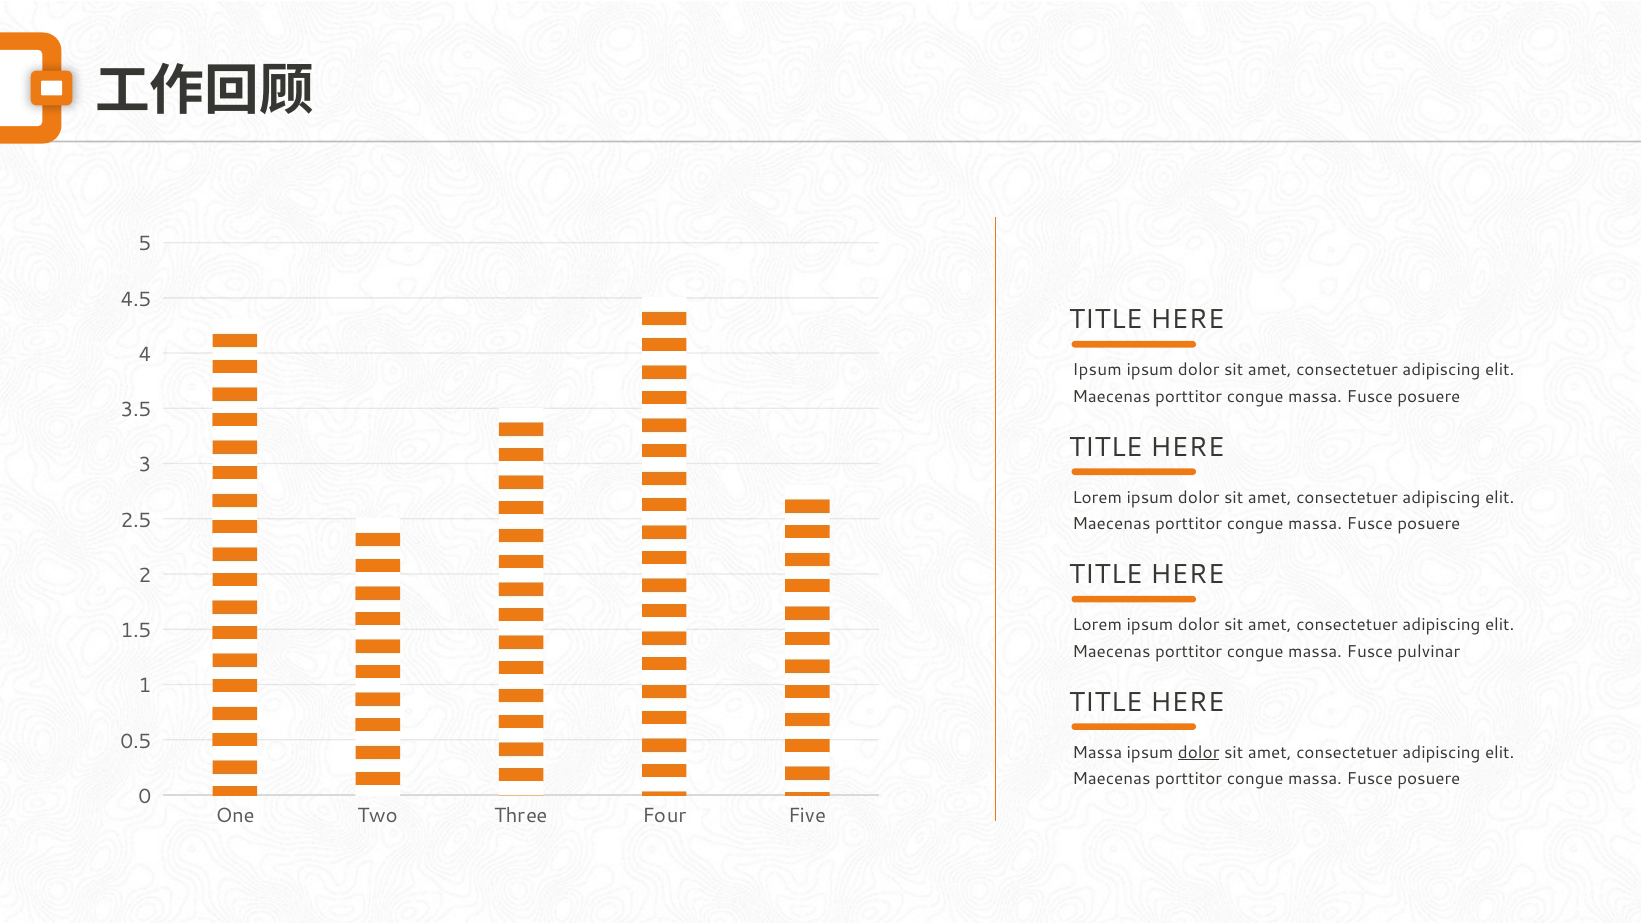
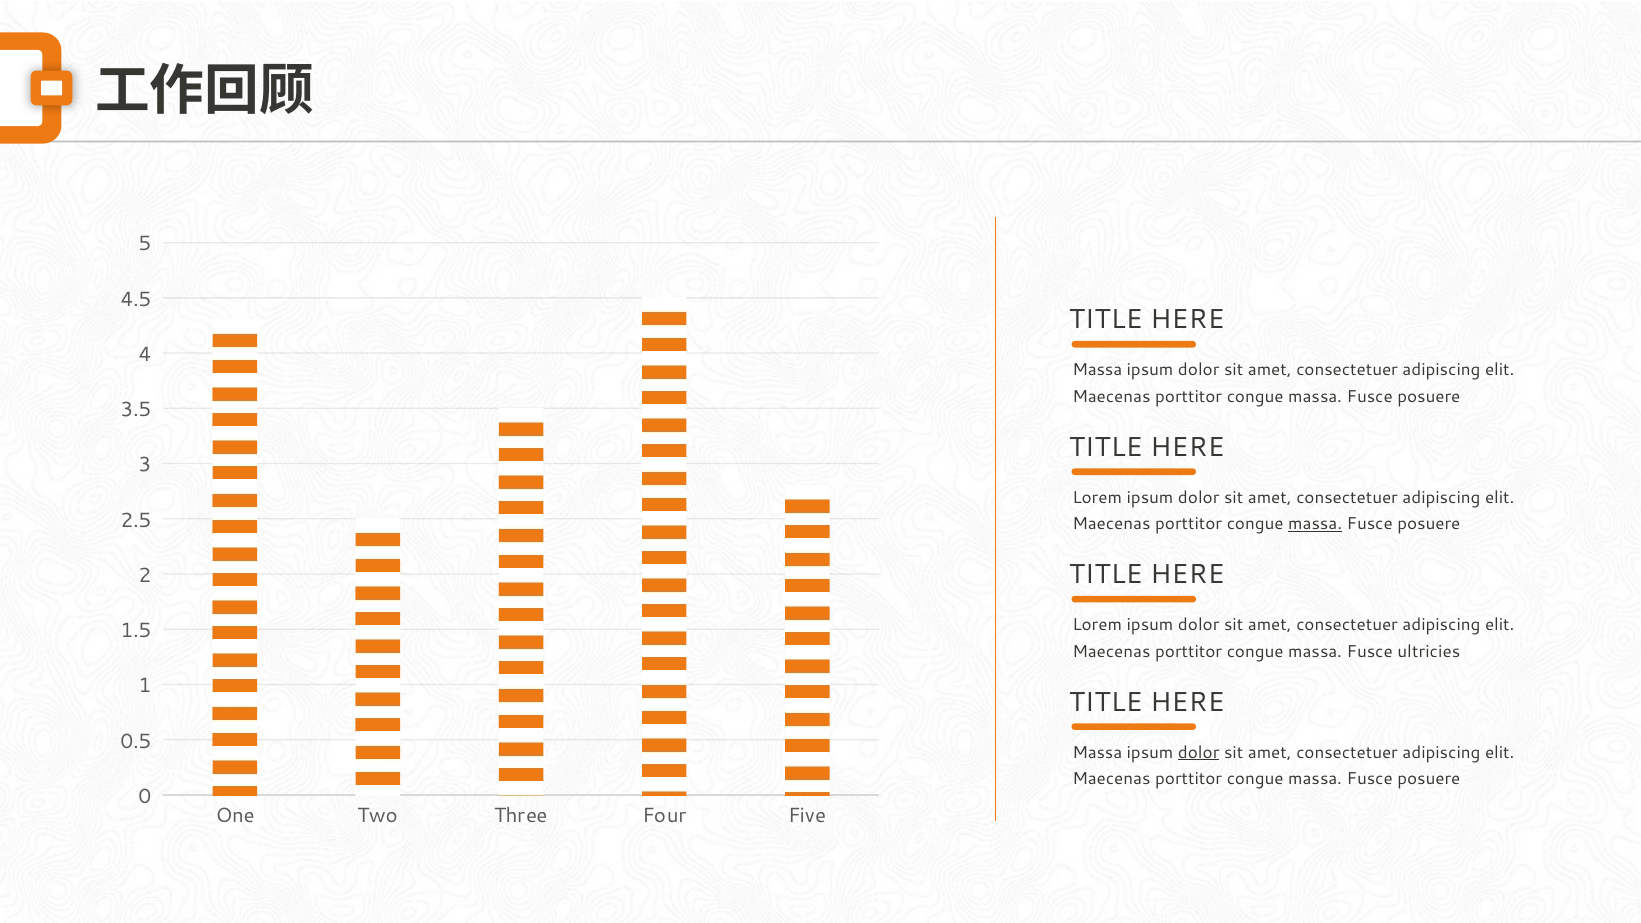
Ipsum at (1097, 370): Ipsum -> Massa
massa at (1315, 524) underline: none -> present
pulvinar: pulvinar -> ultricies
